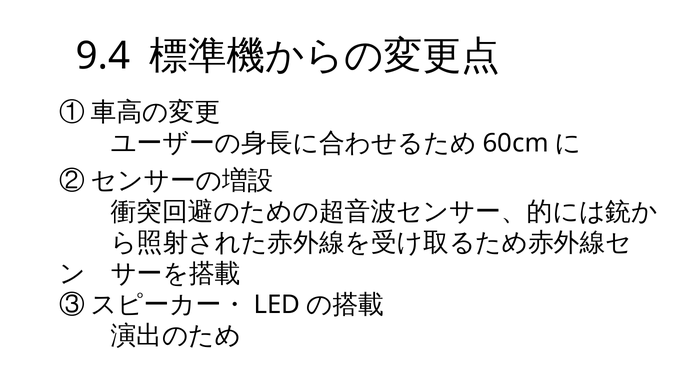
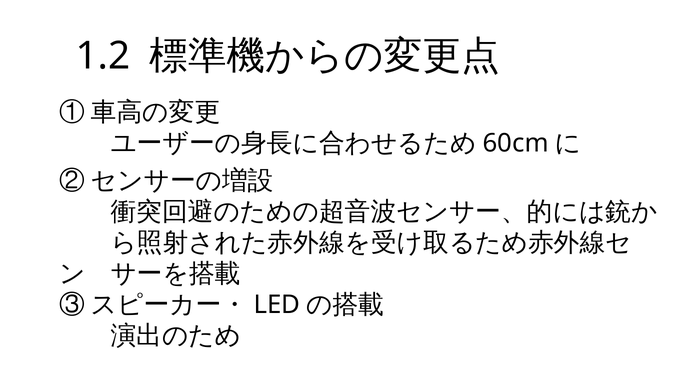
9.4: 9.4 -> 1.2
